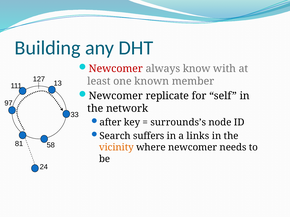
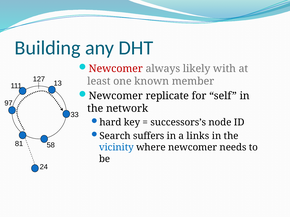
know: know -> likely
after: after -> hard
surrounds’s: surrounds’s -> successors’s
vicinity colour: orange -> blue
